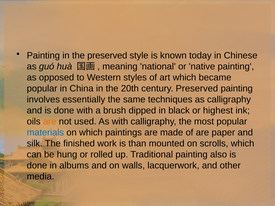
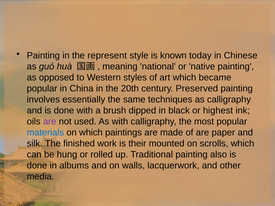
the preserved: preserved -> represent
are at (50, 122) colour: orange -> purple
than: than -> their
